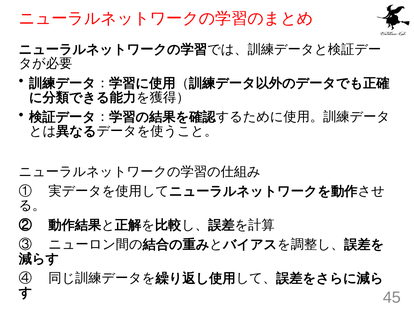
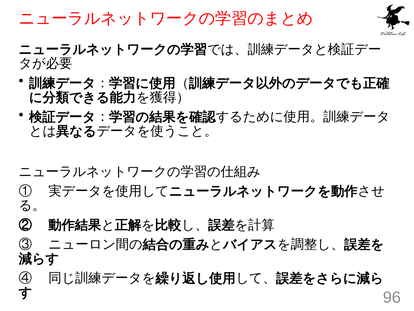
45: 45 -> 96
